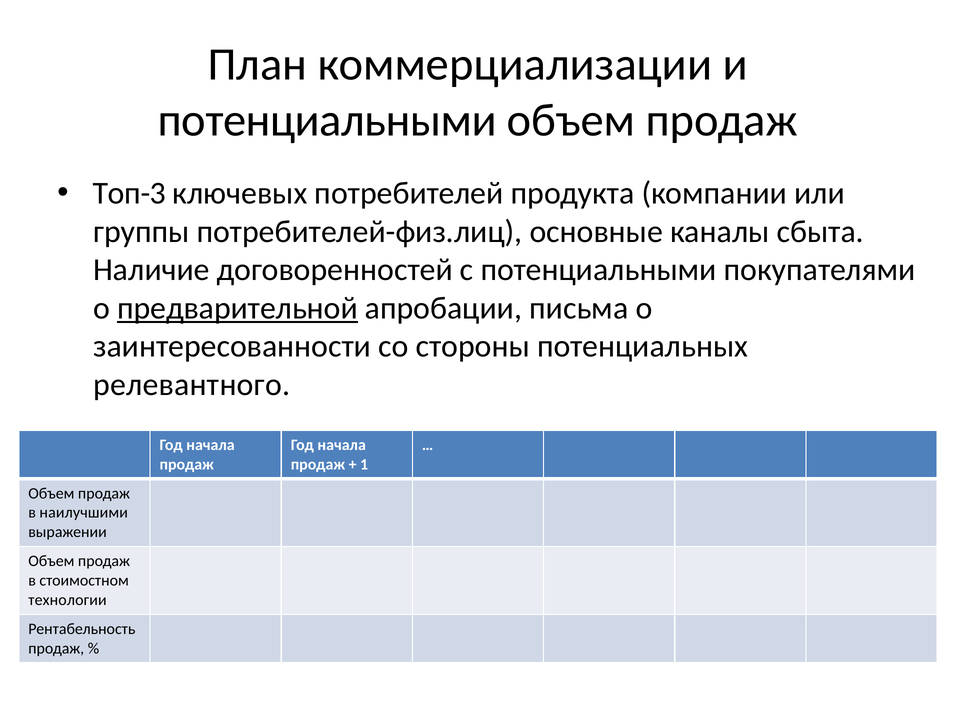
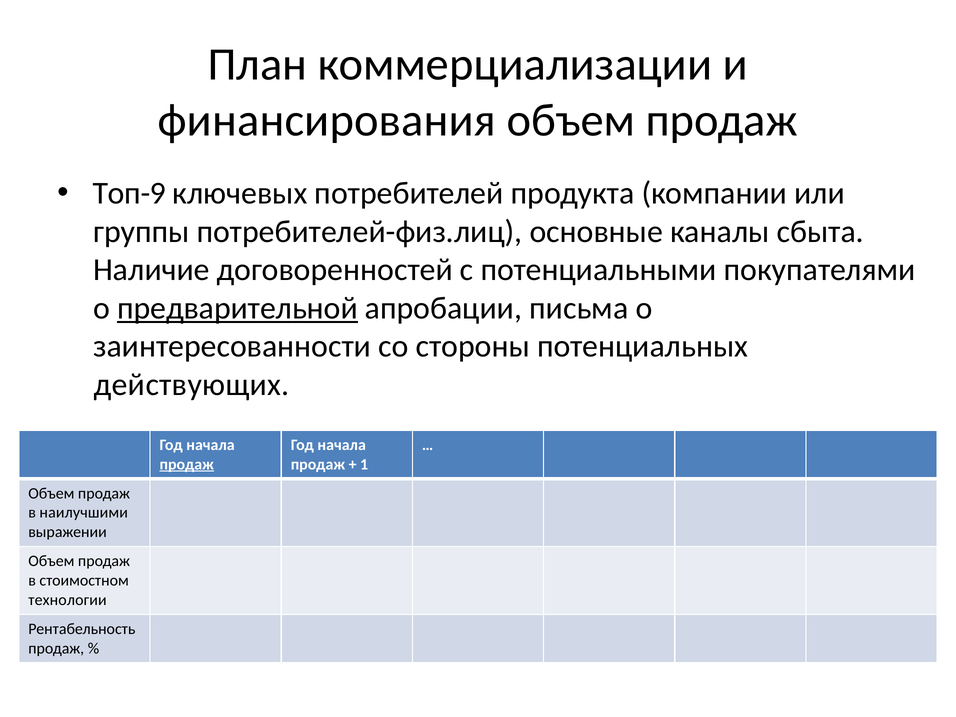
потенциальными at (327, 120): потенциальными -> финансирования
Топ-3: Топ-3 -> Топ-9
релевантного: релевантного -> действующих
продаж at (187, 464) underline: none -> present
